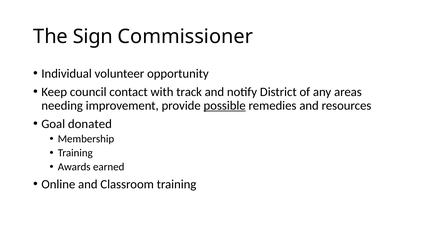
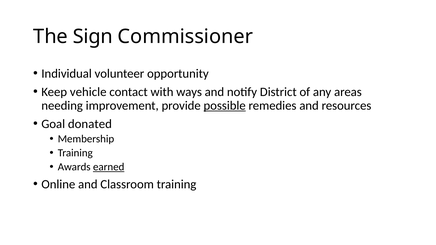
council: council -> vehicle
track: track -> ways
earned underline: none -> present
